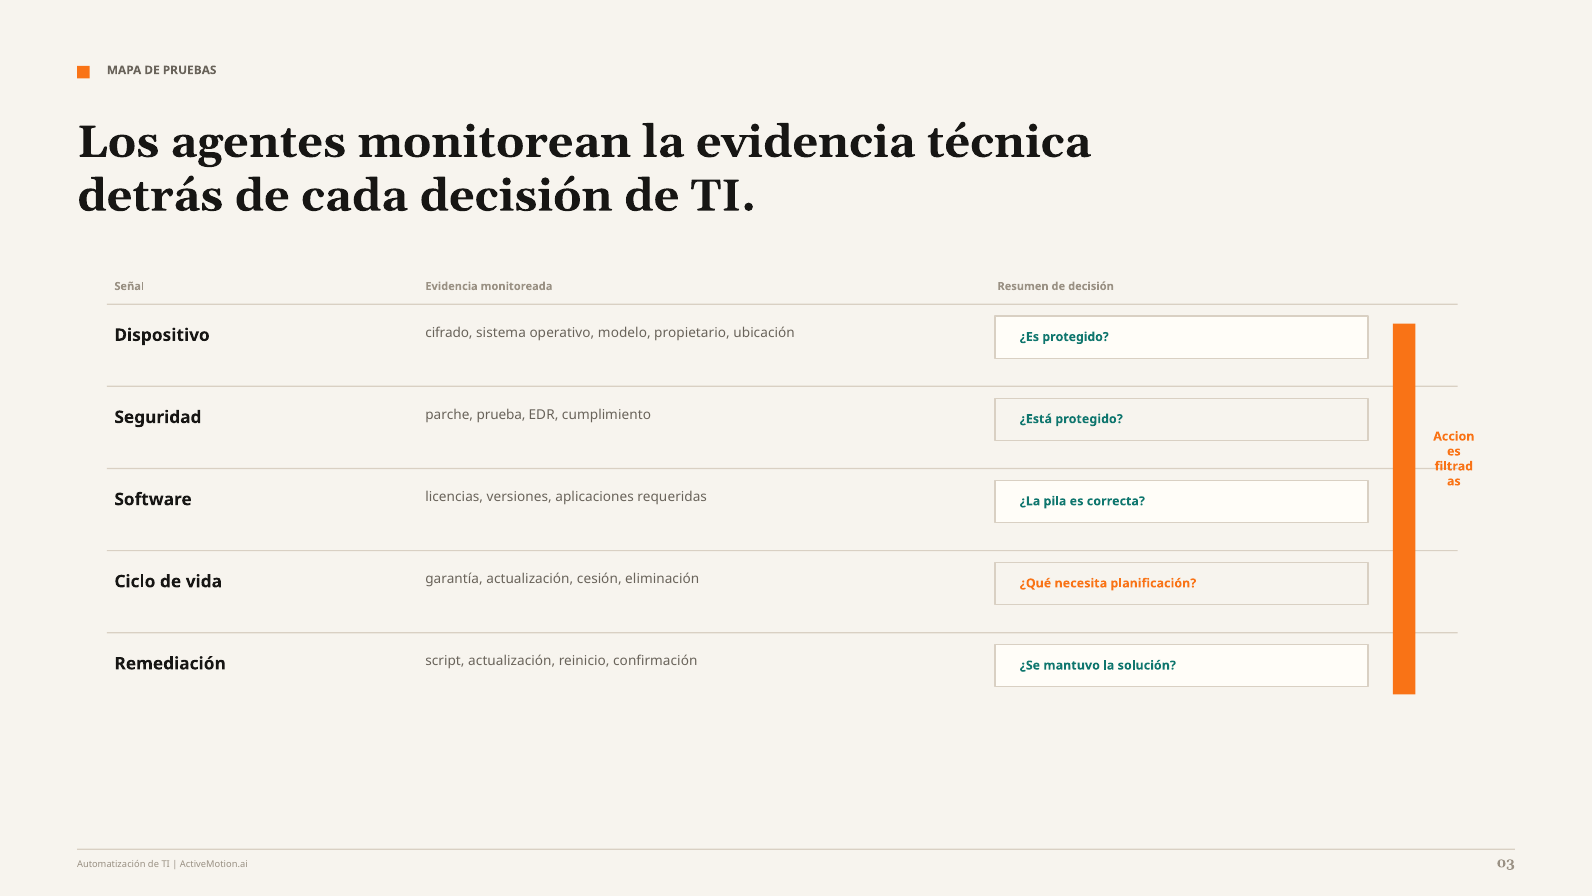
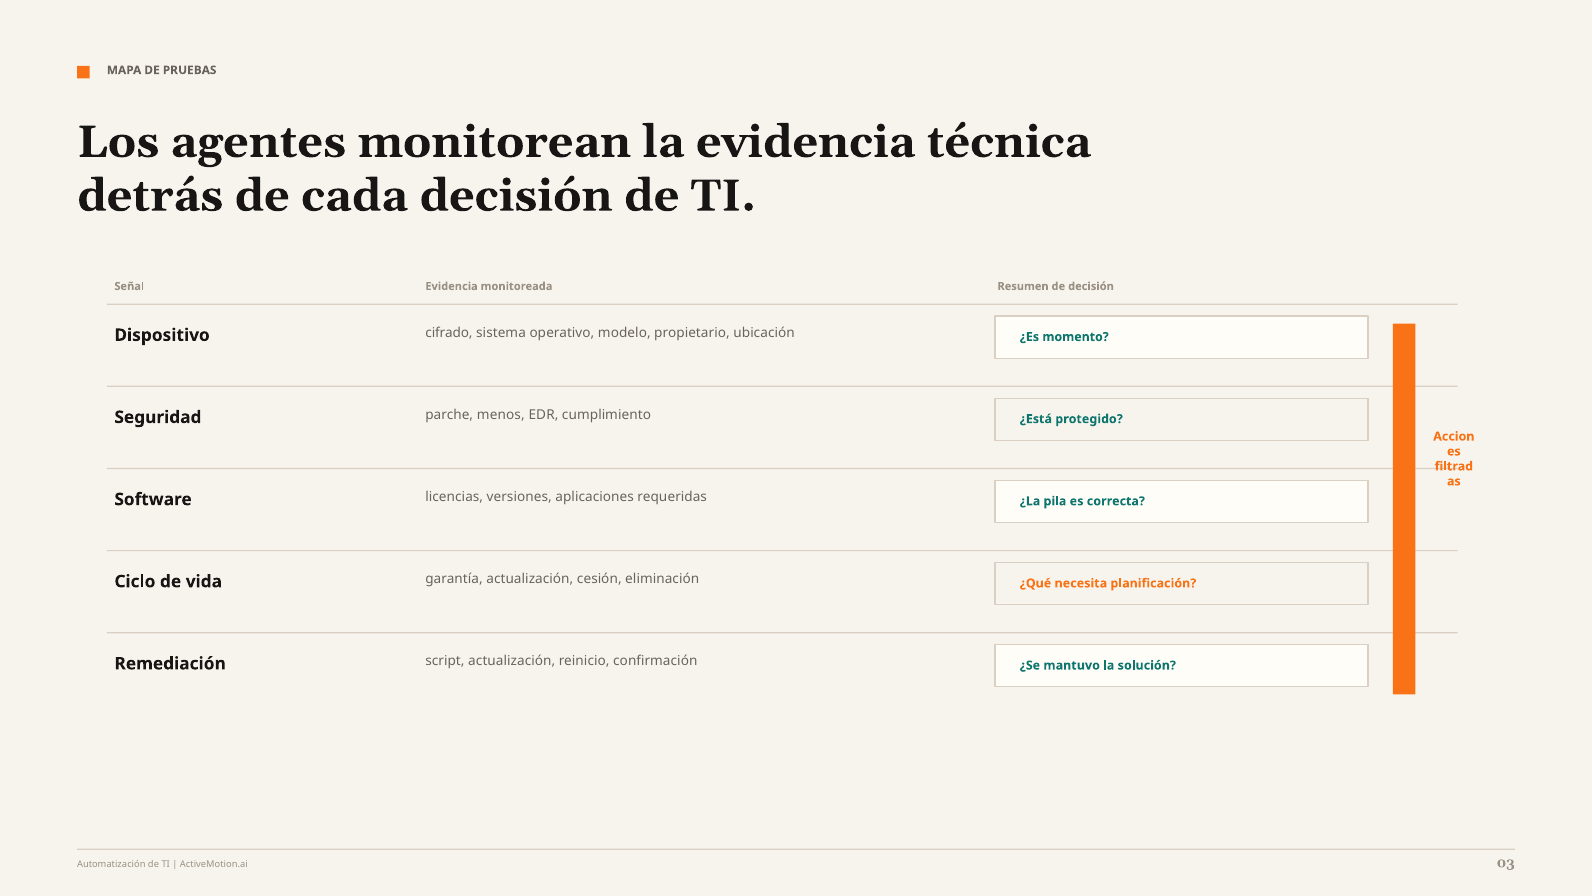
¿Es protegido: protegido -> momento
prueba: prueba -> menos
